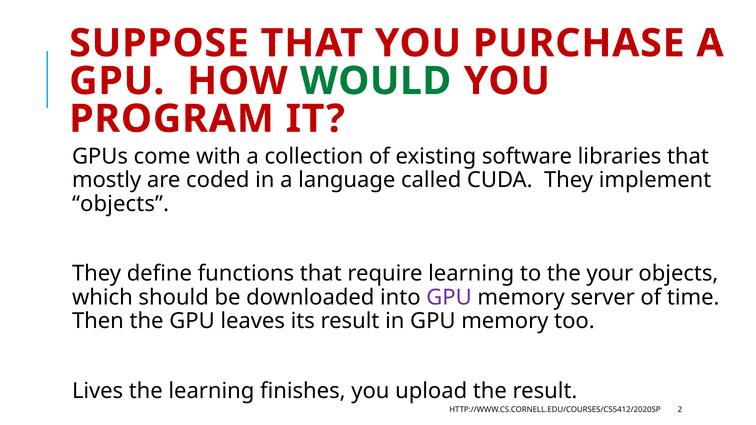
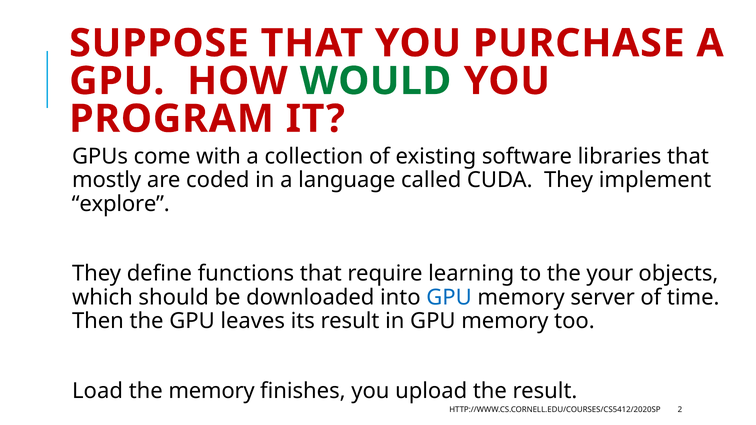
objects at (121, 204): objects -> explore
GPU at (449, 298) colour: purple -> blue
Lives: Lives -> Load
the learning: learning -> memory
